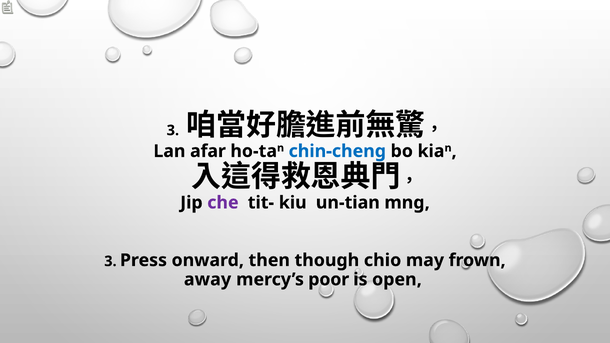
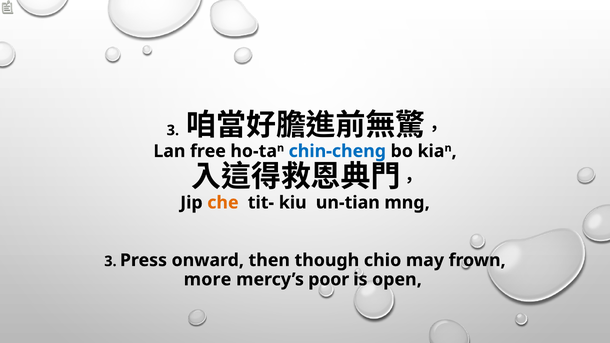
afar: afar -> free
che colour: purple -> orange
away: away -> more
